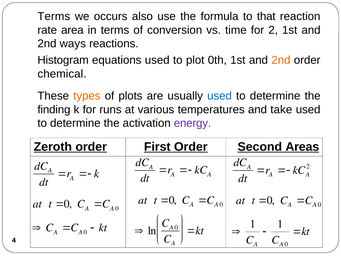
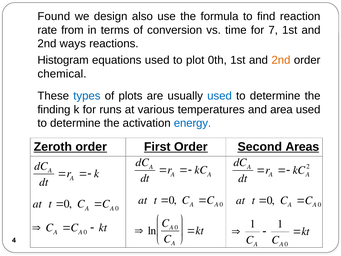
Terms at (54, 16): Terms -> Found
occurs: occurs -> design
that: that -> find
area: area -> from
for 2: 2 -> 7
types colour: orange -> blue
take: take -> area
energy colour: purple -> blue
